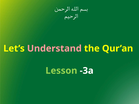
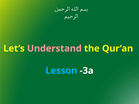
Lesson colour: light green -> light blue
